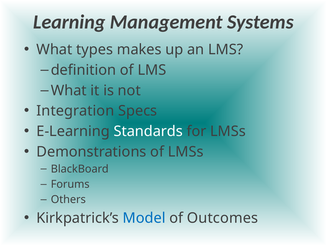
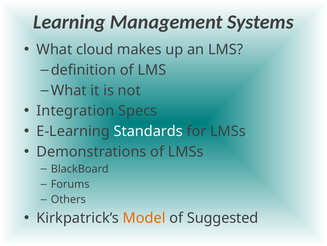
types: types -> cloud
Model colour: blue -> orange
Outcomes: Outcomes -> Suggested
